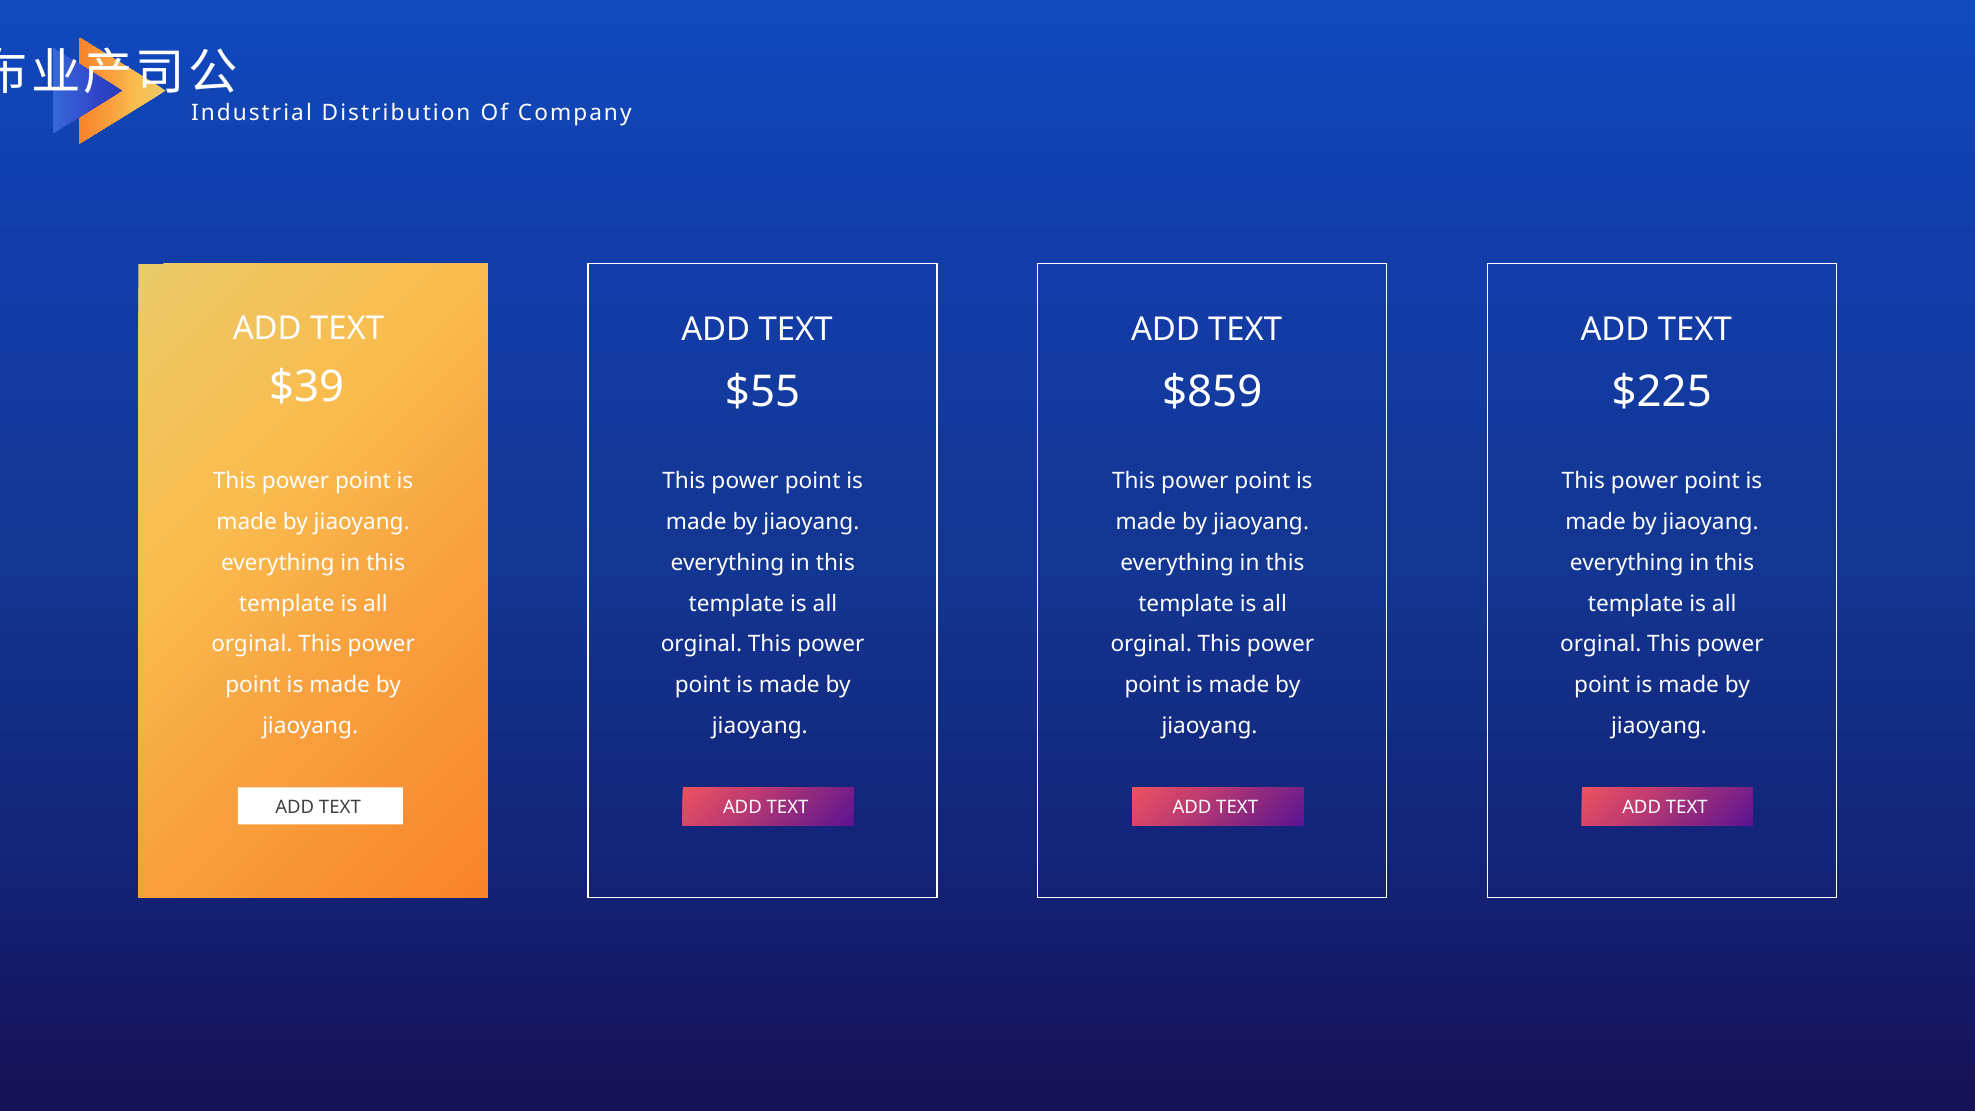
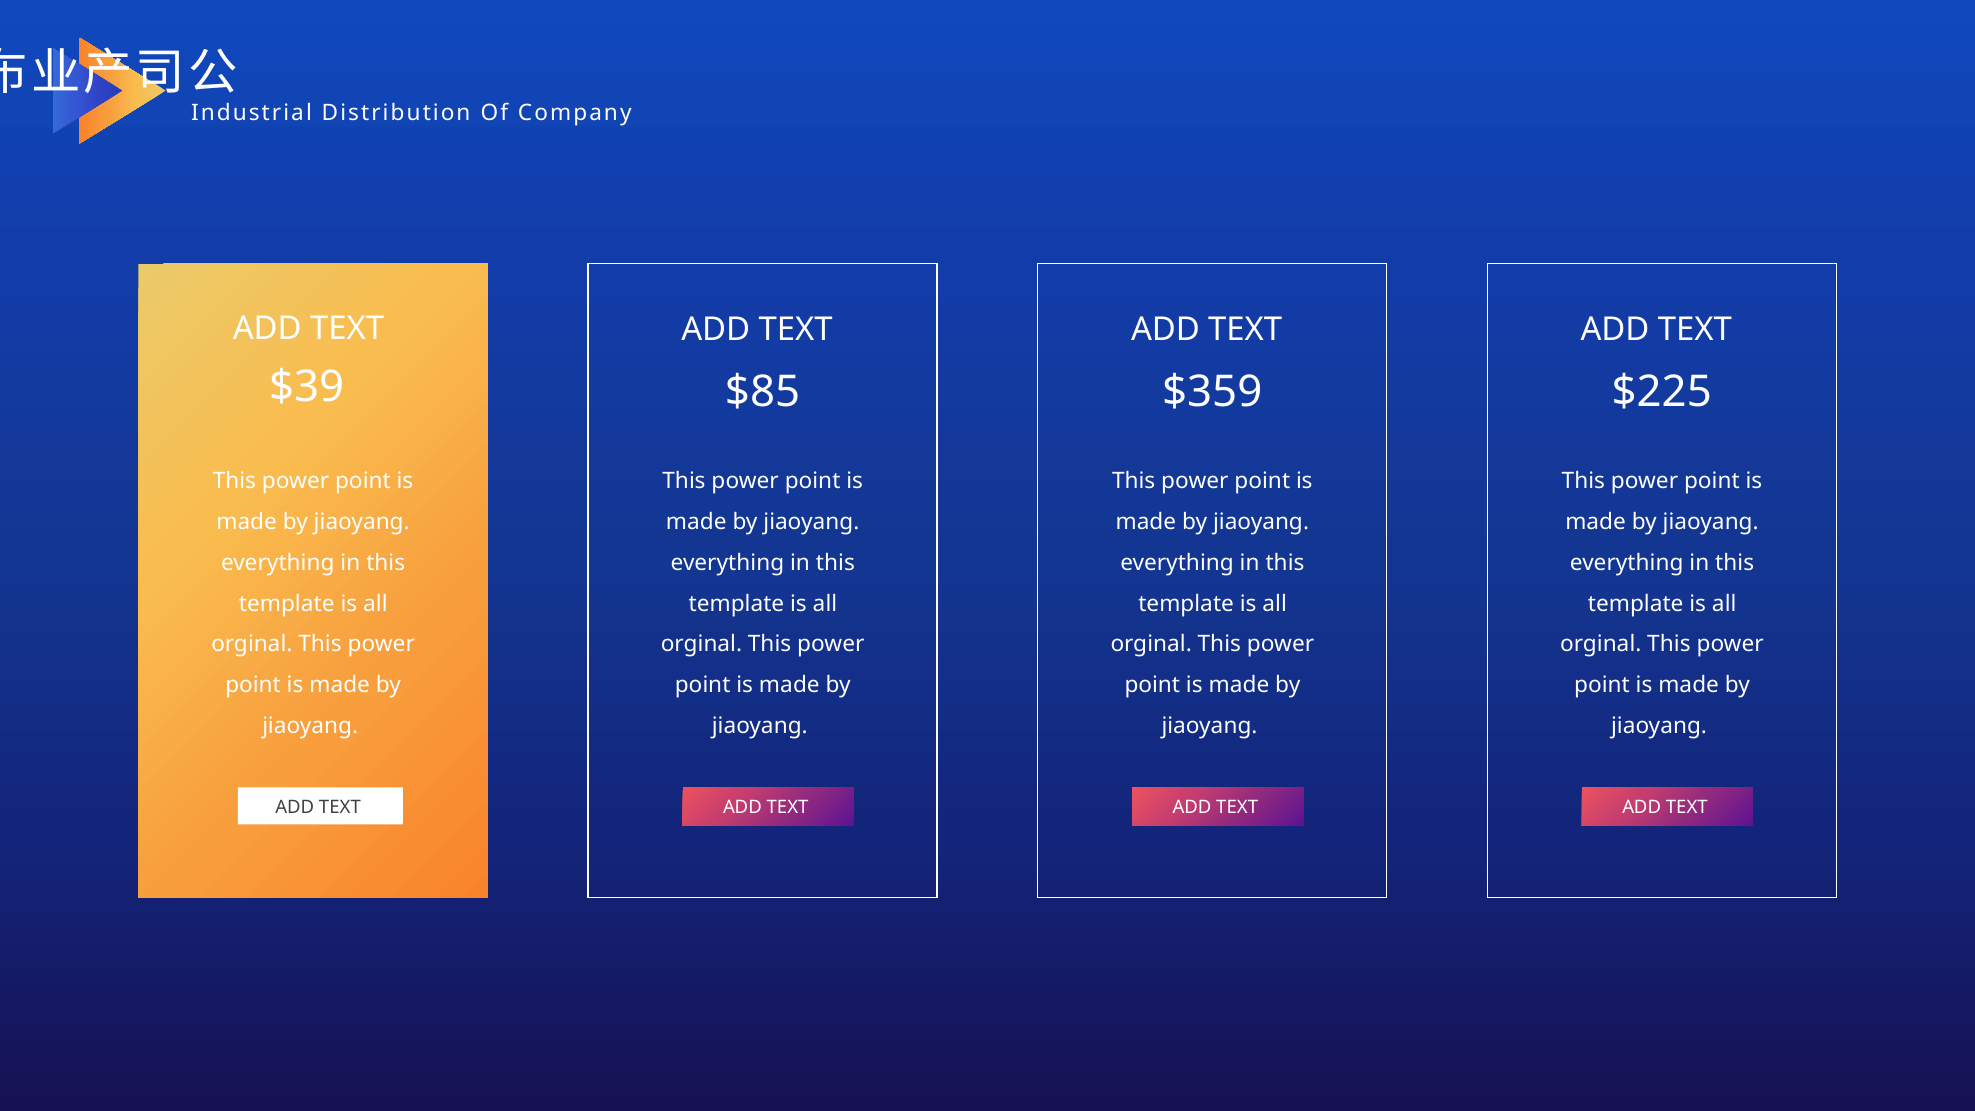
$55: $55 -> $85
$859: $859 -> $359
